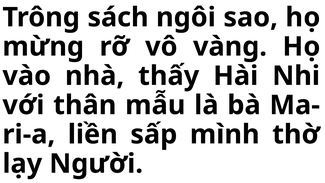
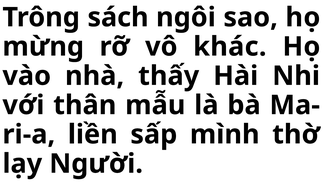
vàng: vàng -> khác
